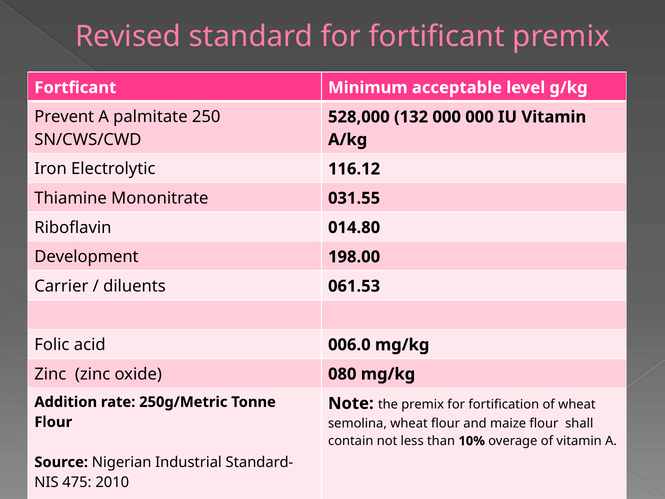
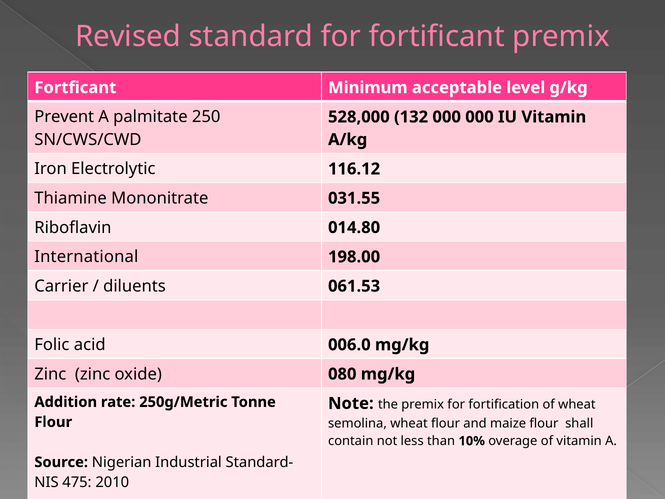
Development: Development -> International
